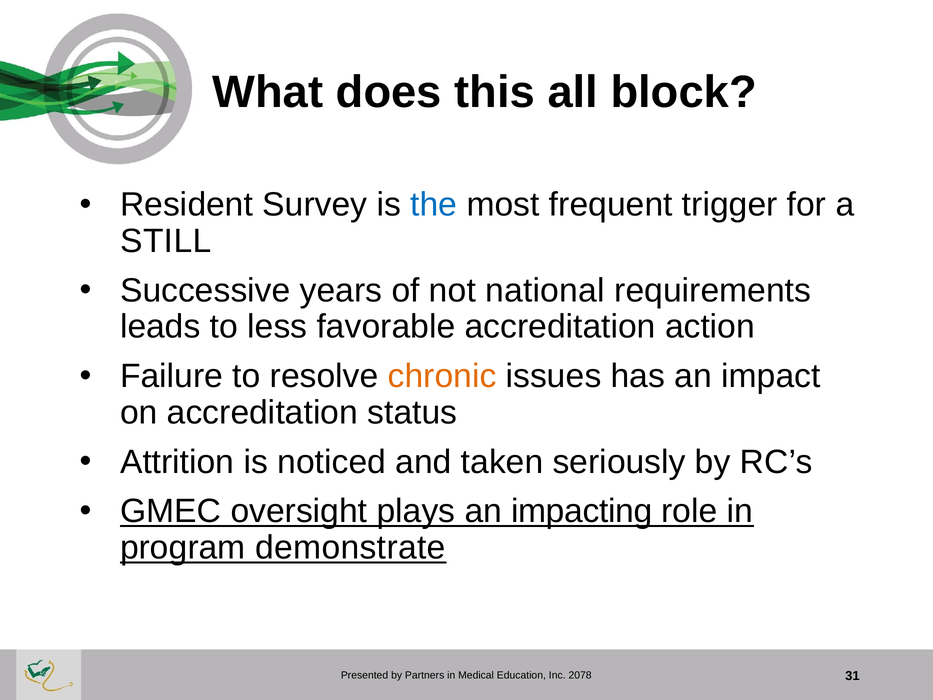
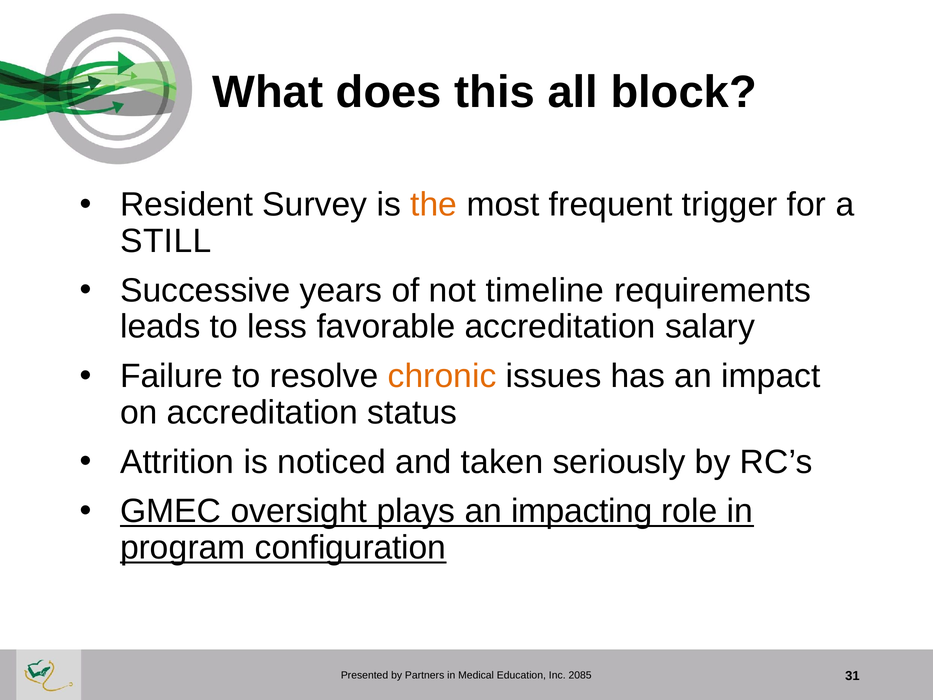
the colour: blue -> orange
national: national -> timeline
action: action -> salary
demonstrate: demonstrate -> configuration
2078: 2078 -> 2085
